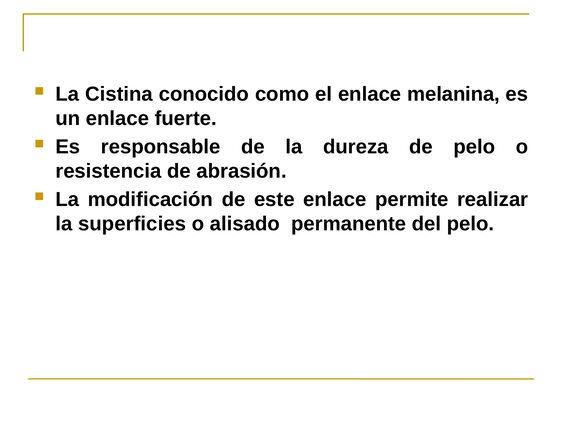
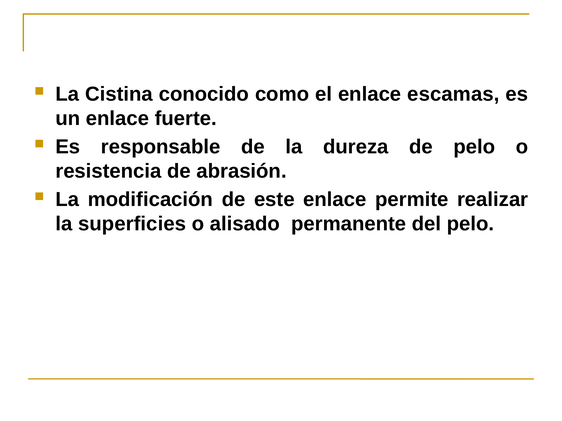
melanina: melanina -> escamas
